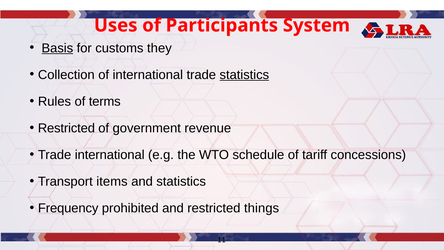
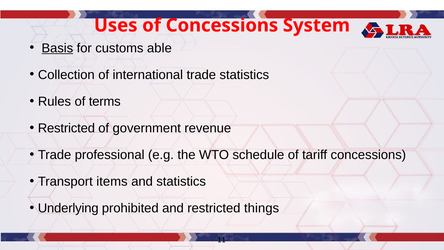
of Participants: Participants -> Concessions
they: they -> able
statistics at (244, 75) underline: present -> none
Trade international: international -> professional
Frequency: Frequency -> Underlying
